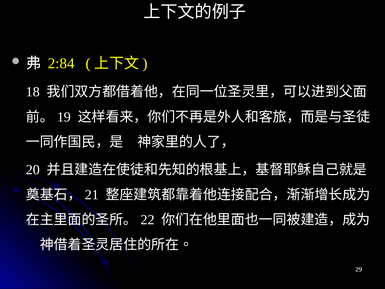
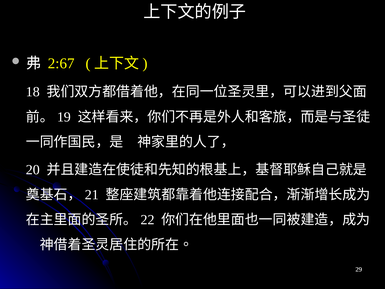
2:84: 2:84 -> 2:67
